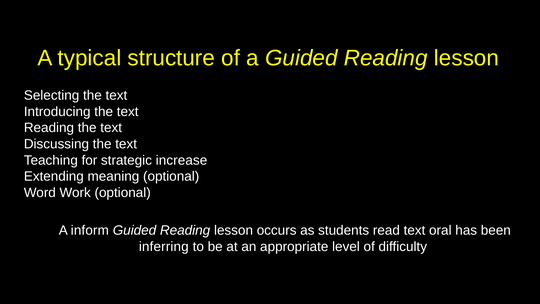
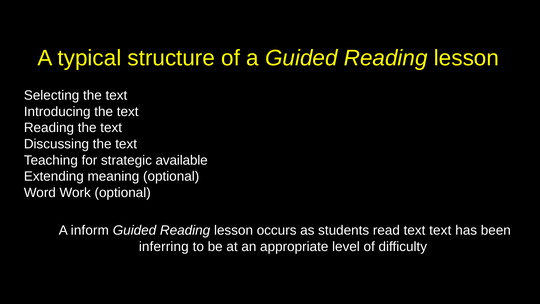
increase: increase -> available
text oral: oral -> text
